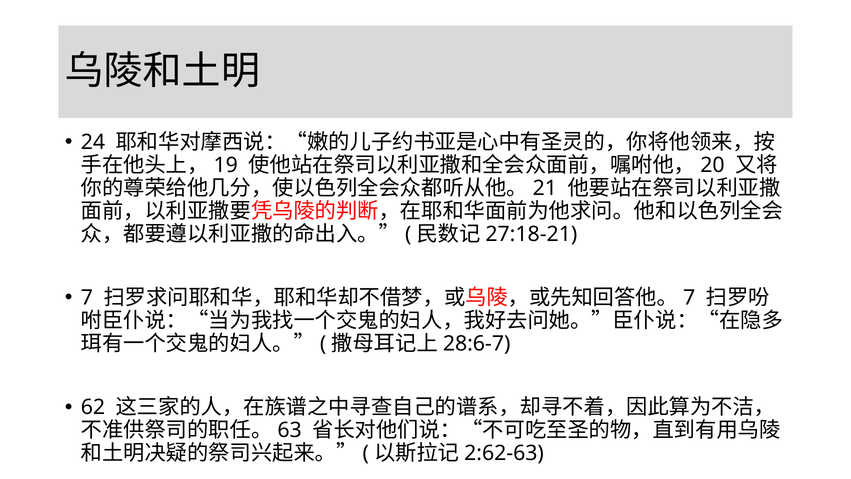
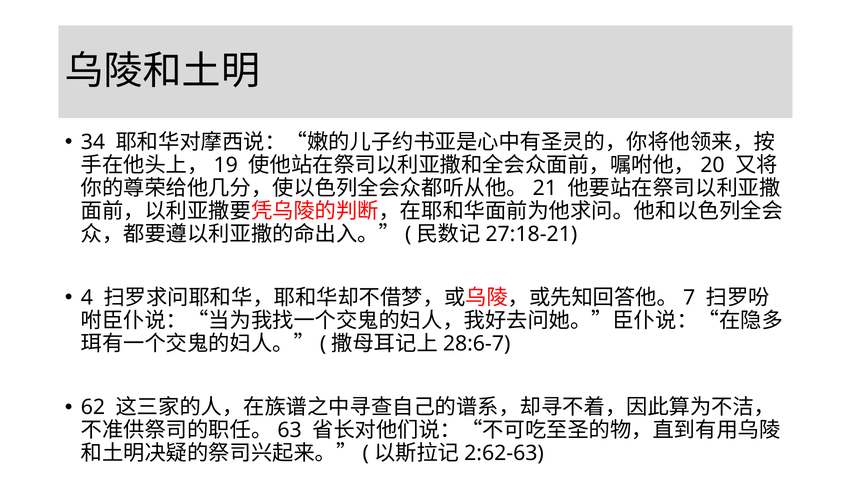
24: 24 -> 34
7 at (87, 298): 7 -> 4
